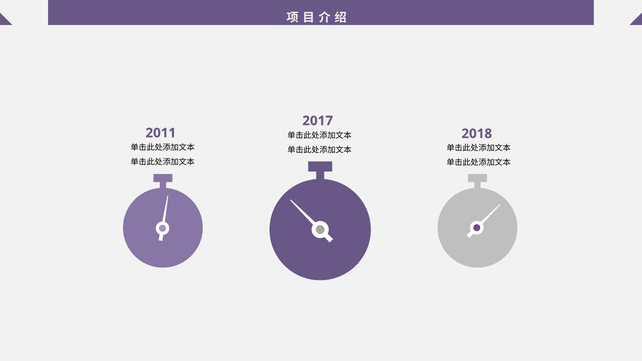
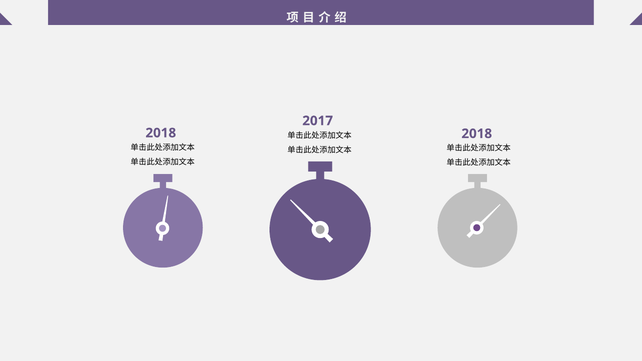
2011 at (161, 133): 2011 -> 2018
